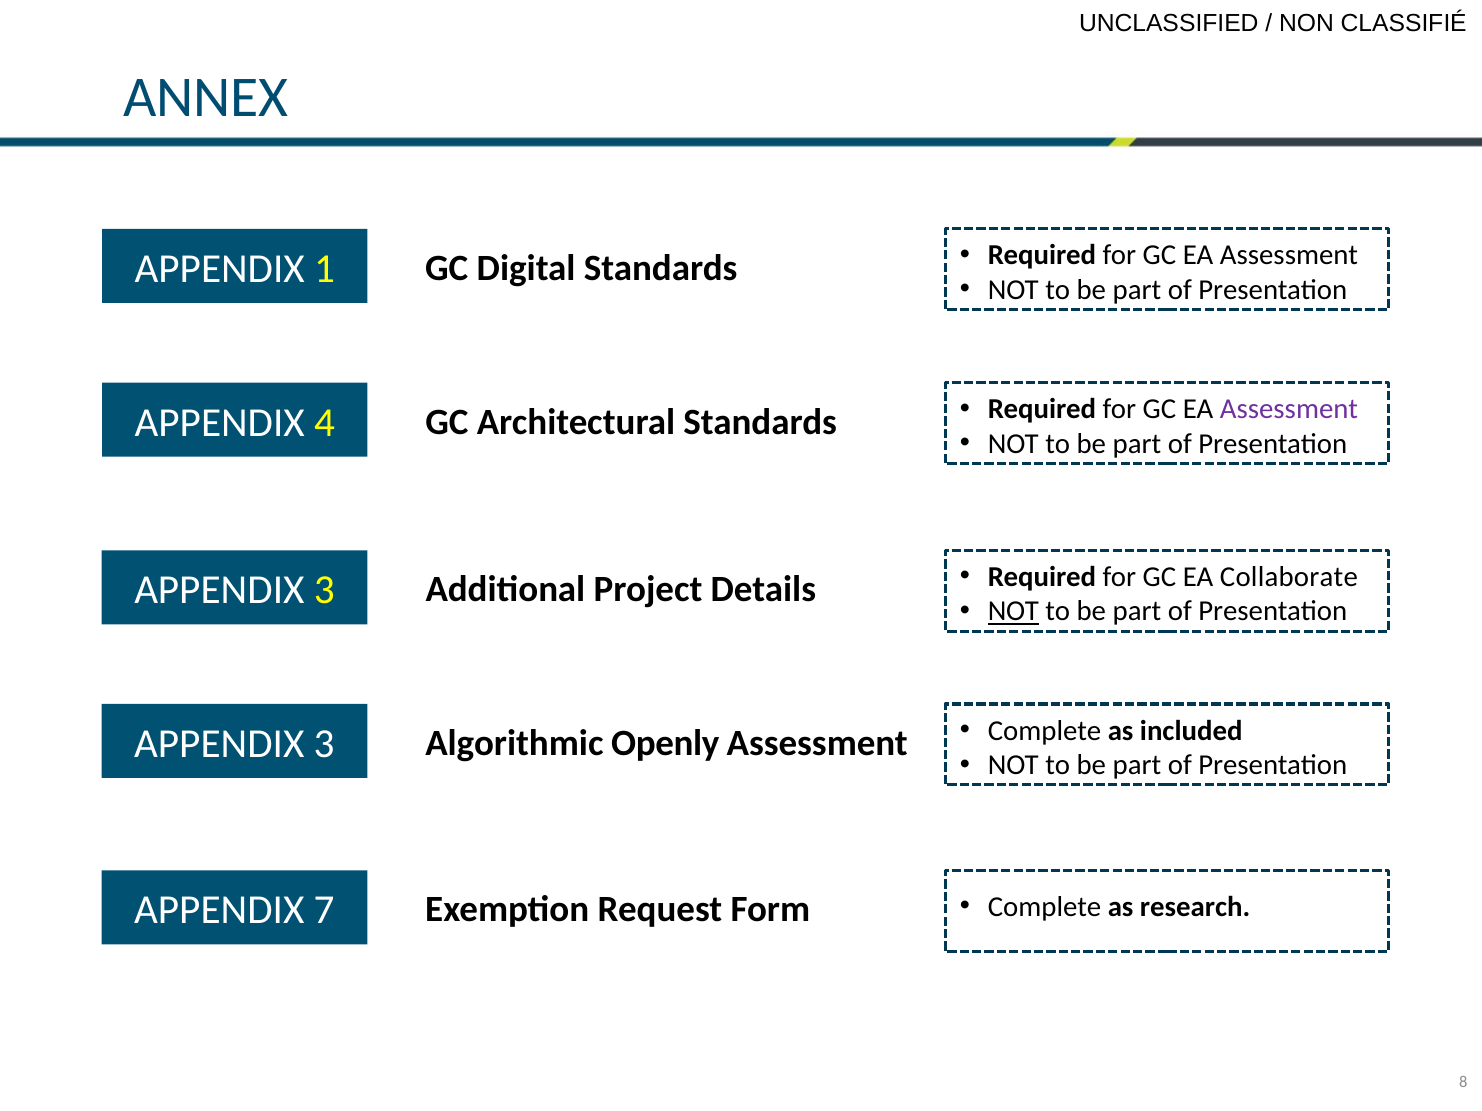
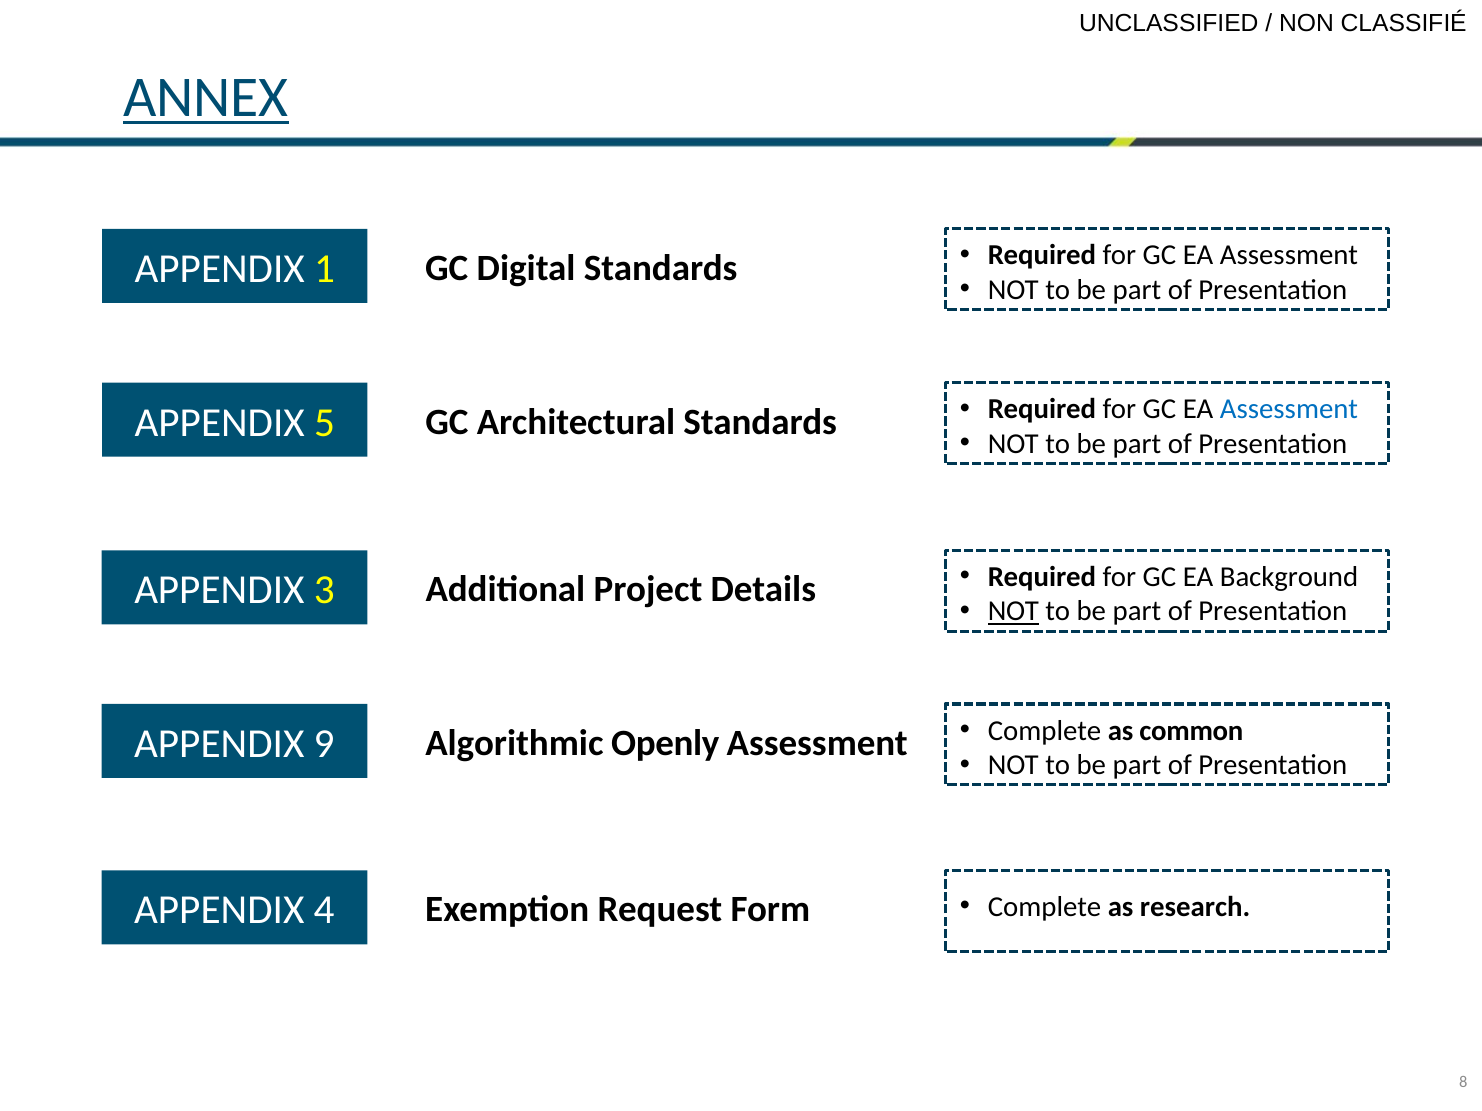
ANNEX underline: none -> present
Assessment at (1289, 409) colour: purple -> blue
4: 4 -> 5
Collaborate: Collaborate -> Background
3 at (324, 744): 3 -> 9
included: included -> common
7: 7 -> 4
